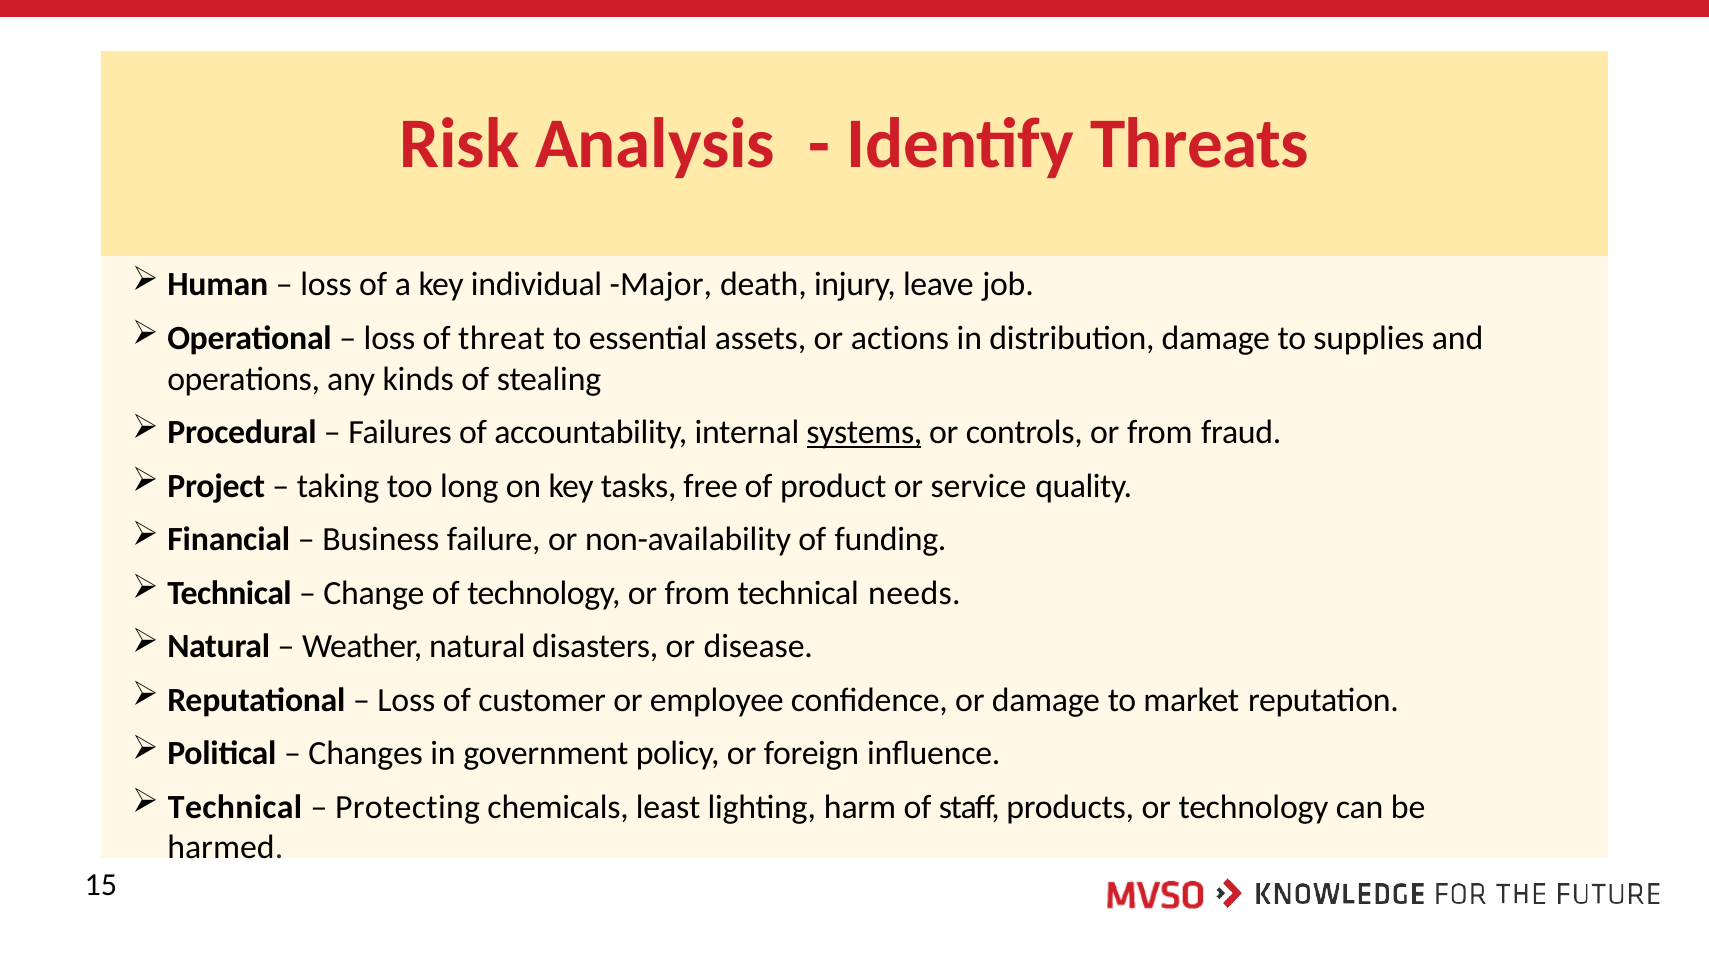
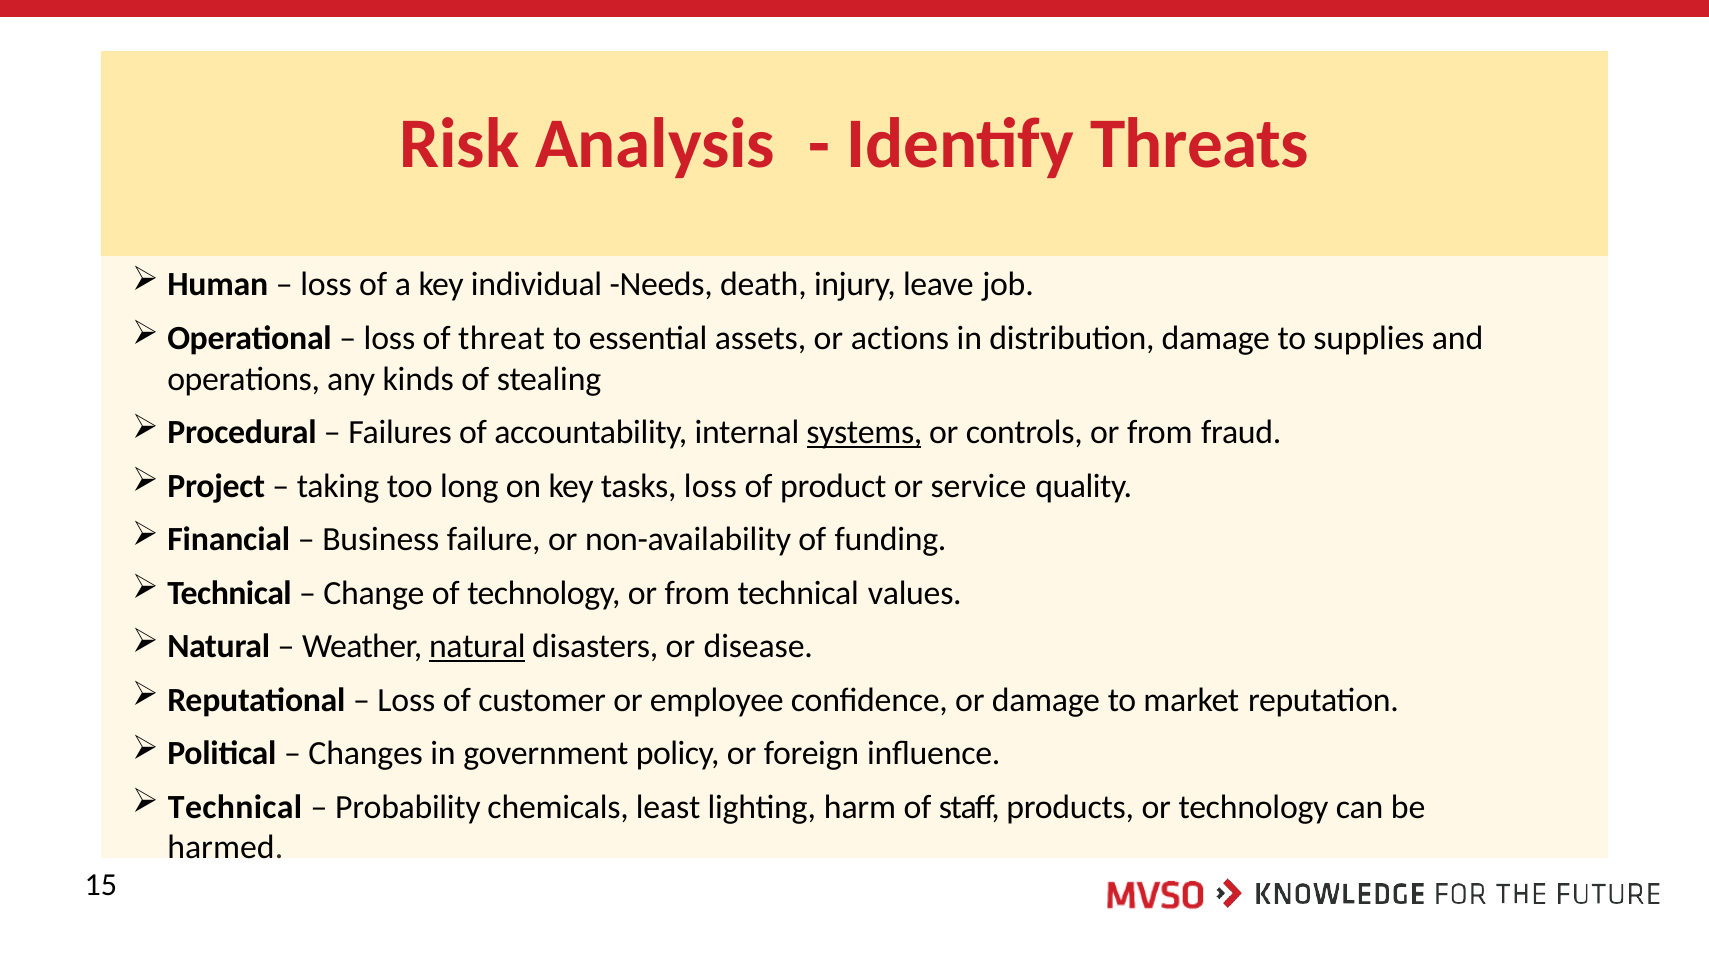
Major: Major -> Needs
tasks free: free -> loss
needs: needs -> values
natural at (477, 647) underline: none -> present
Protecting: Protecting -> Probability
